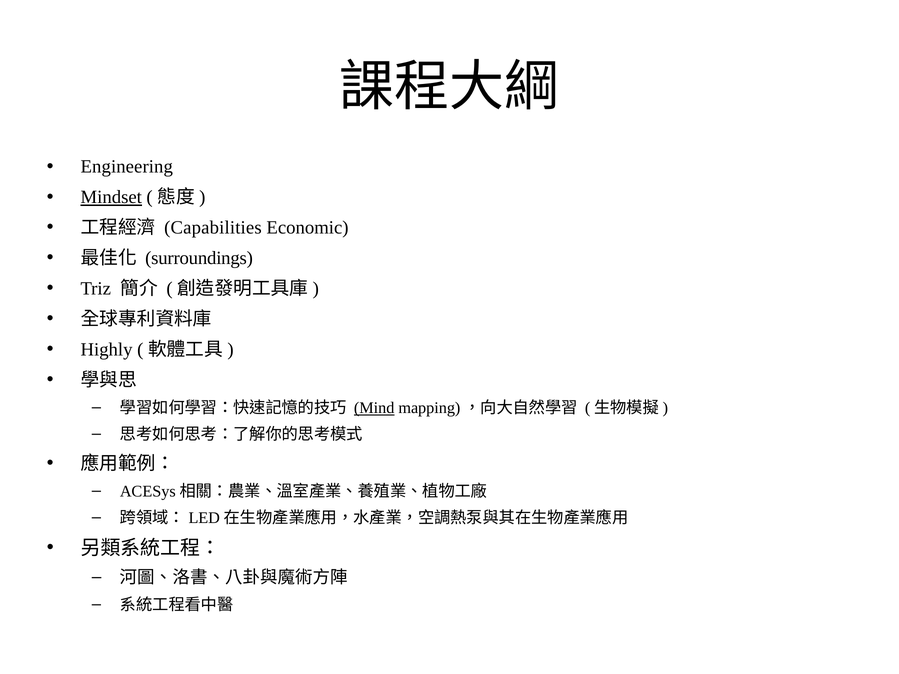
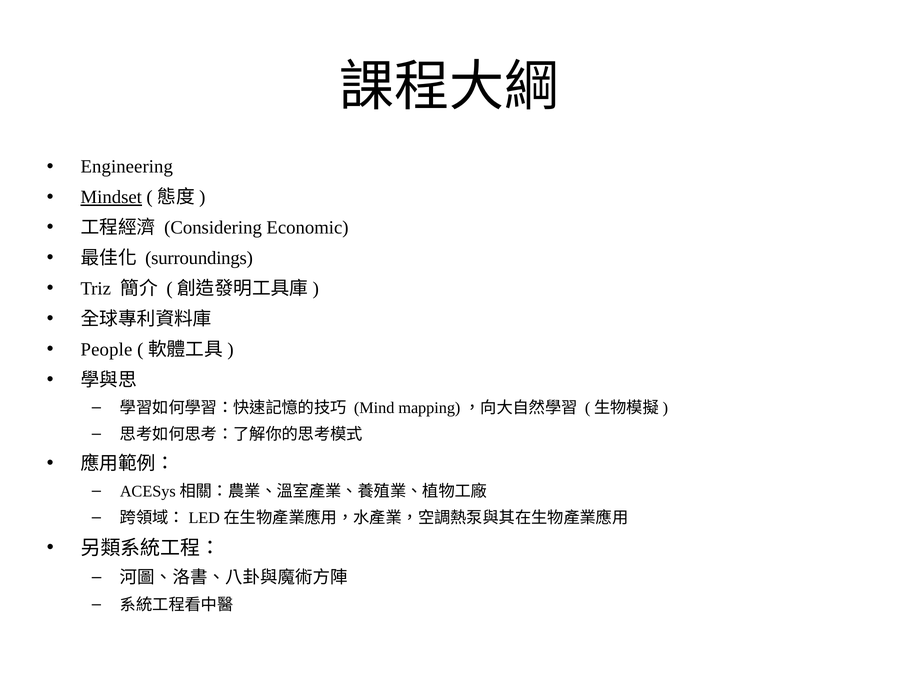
Capabilities: Capabilities -> Considering
Highly: Highly -> People
Mind underline: present -> none
